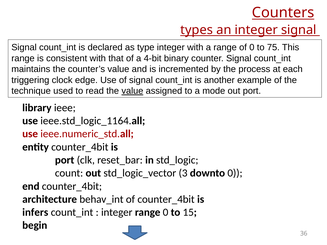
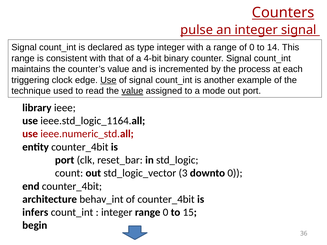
types: types -> pulse
75: 75 -> 14
Use at (108, 80) underline: none -> present
